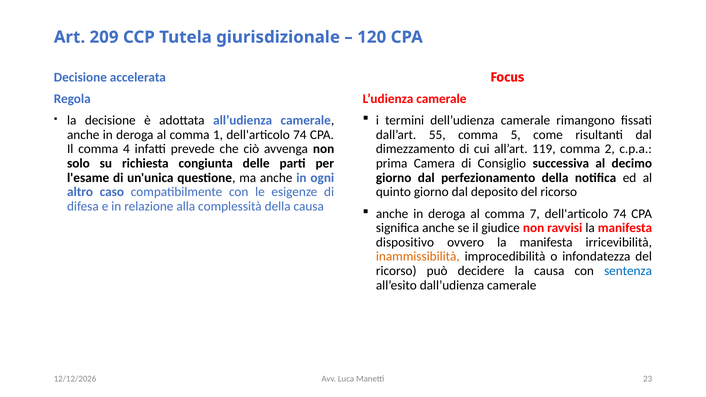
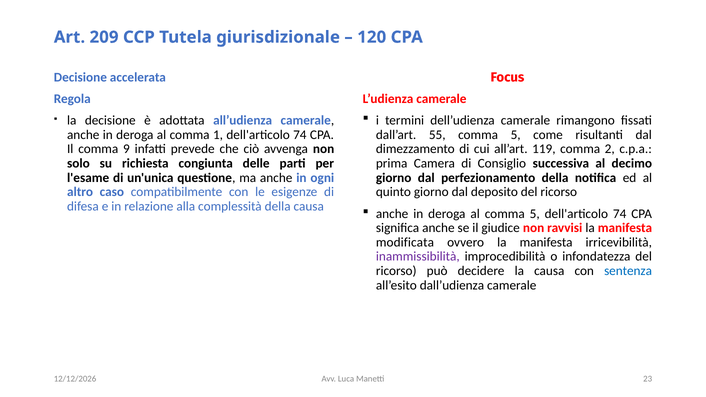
4: 4 -> 9
al comma 7: 7 -> 5
dispositivo: dispositivo -> modificata
inammissibilità colour: orange -> purple
